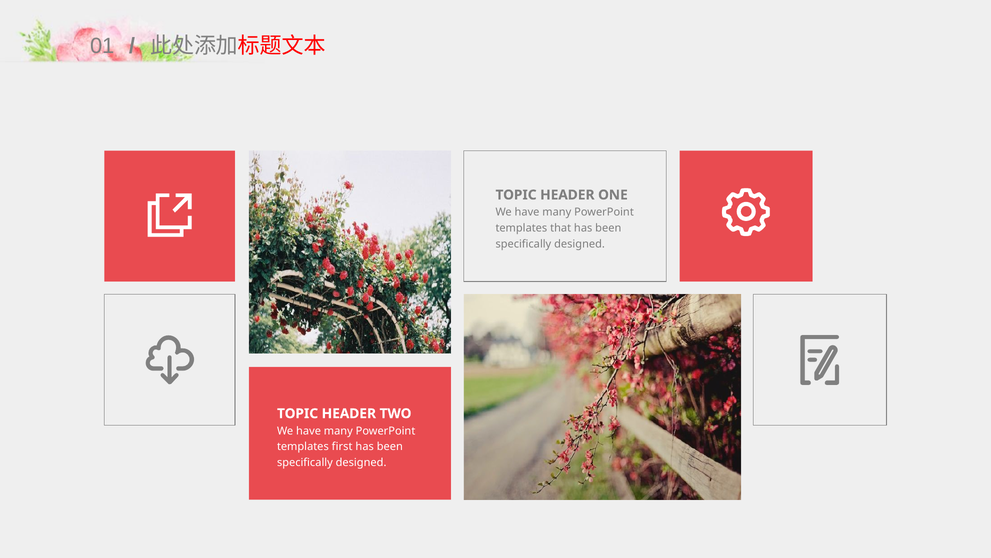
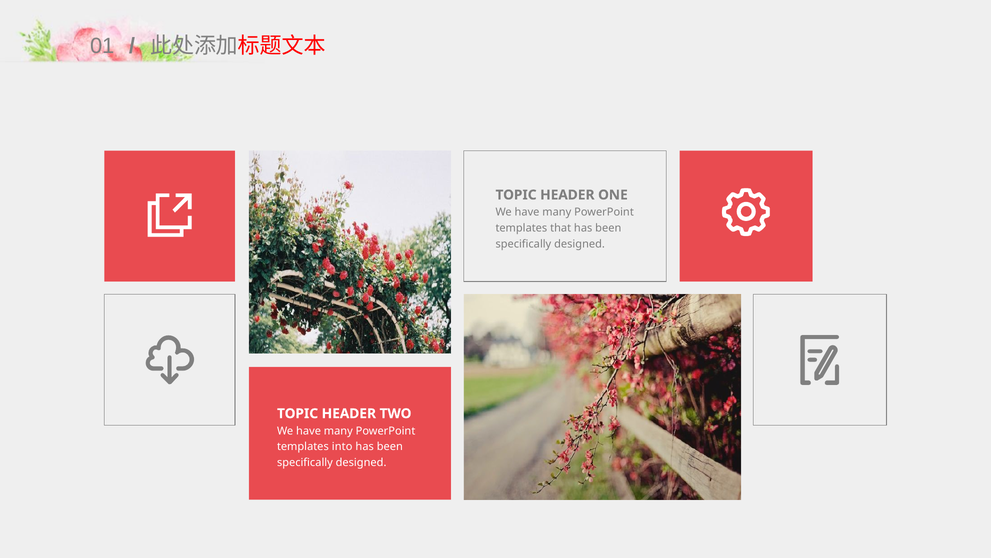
first: first -> into
